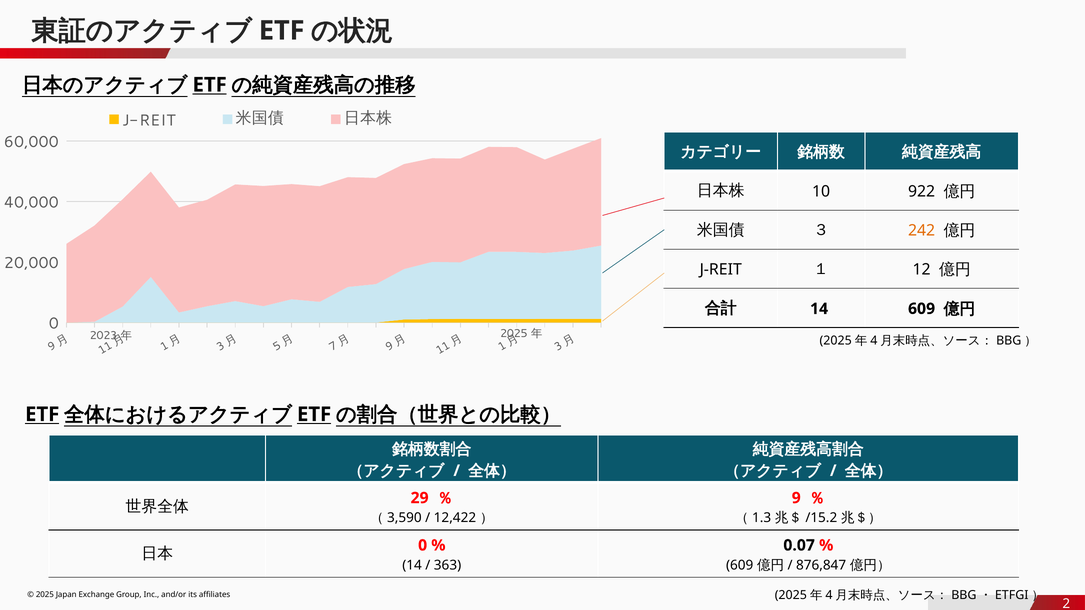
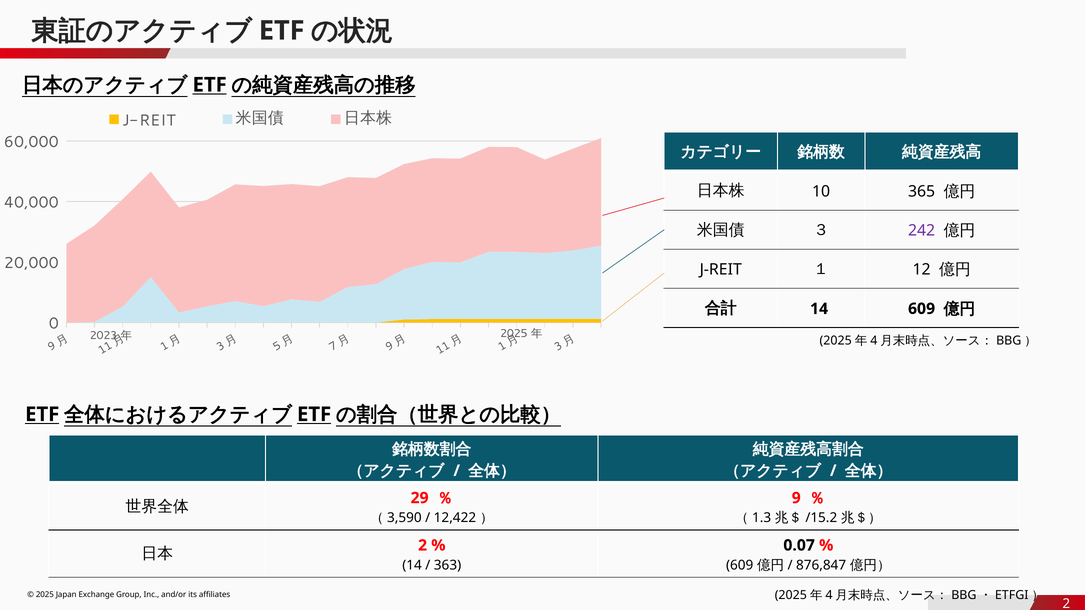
922: 922 -> 365
242 colour: orange -> purple
0 at (423, 546): 0 -> 2
